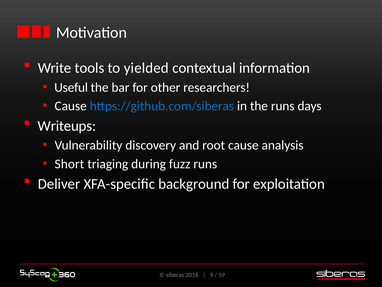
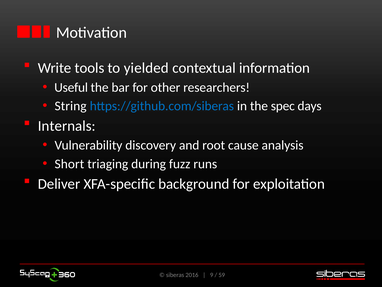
Cause at (71, 106): Cause -> String
the runs: runs -> spec
Writeups: Writeups -> Internals
